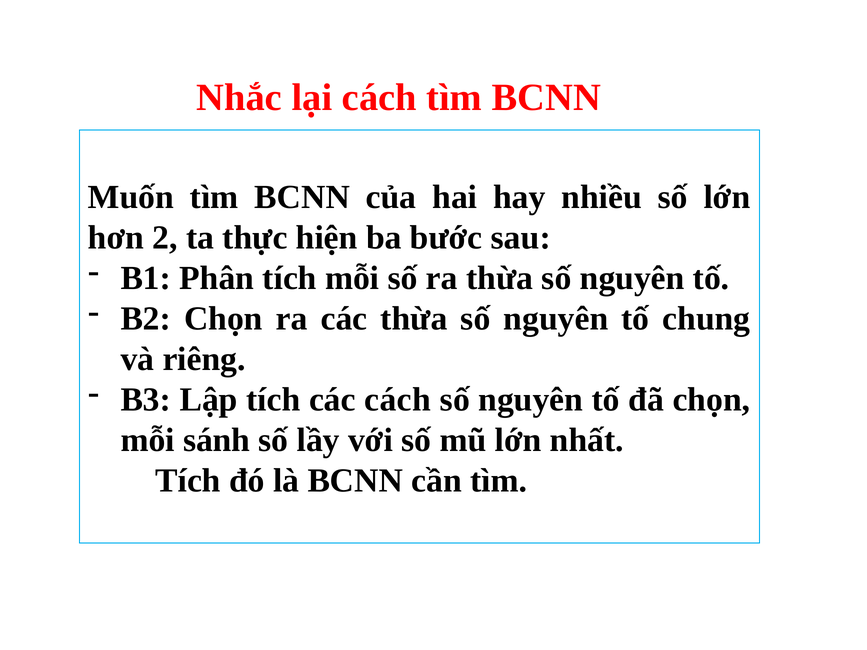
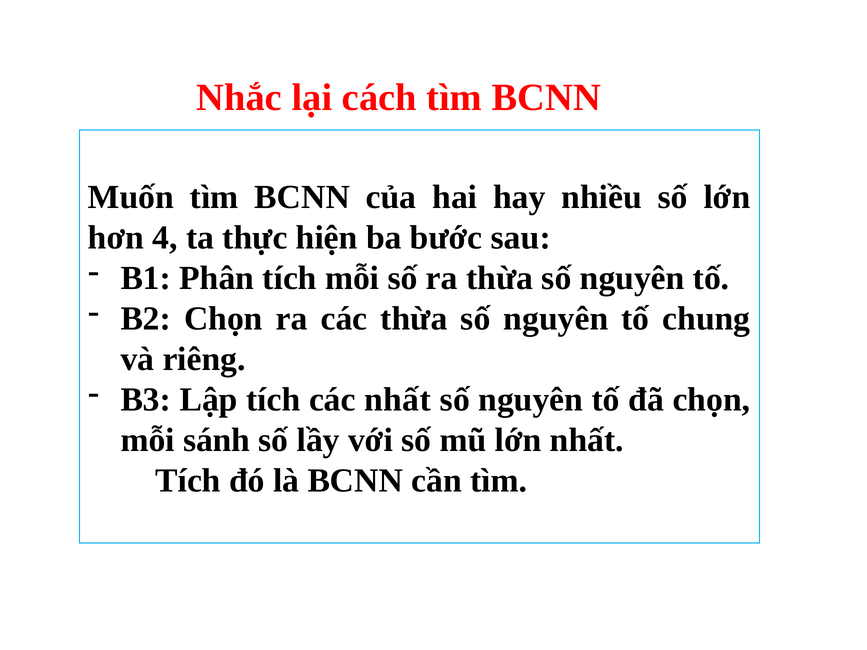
2: 2 -> 4
các cách: cách -> nhất
